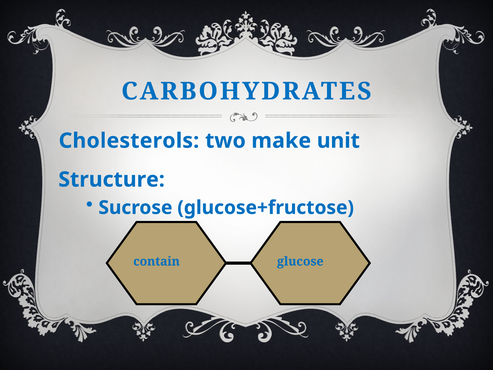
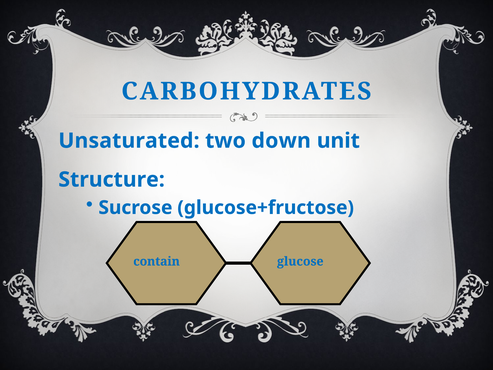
Cholesterols: Cholesterols -> Unsaturated
make: make -> down
